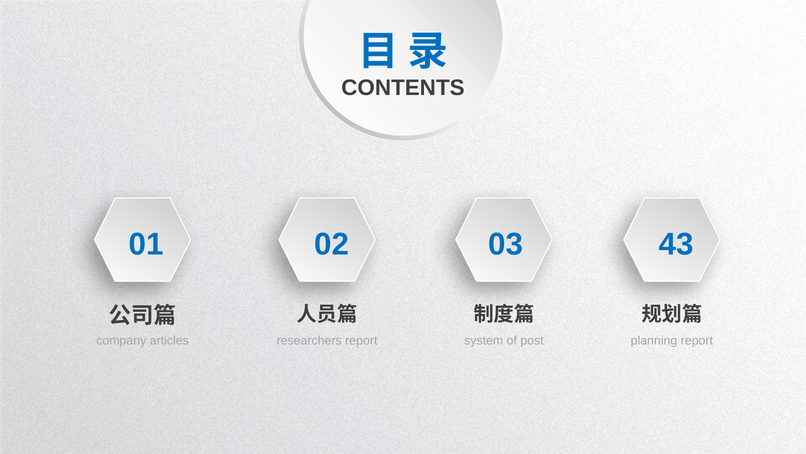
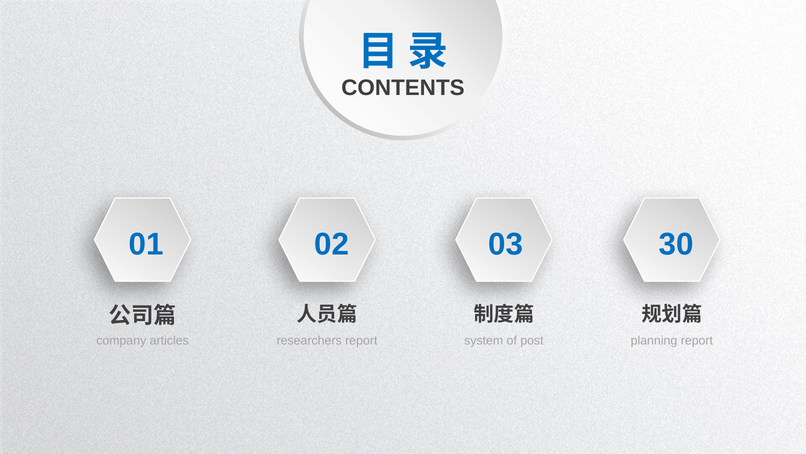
43: 43 -> 30
